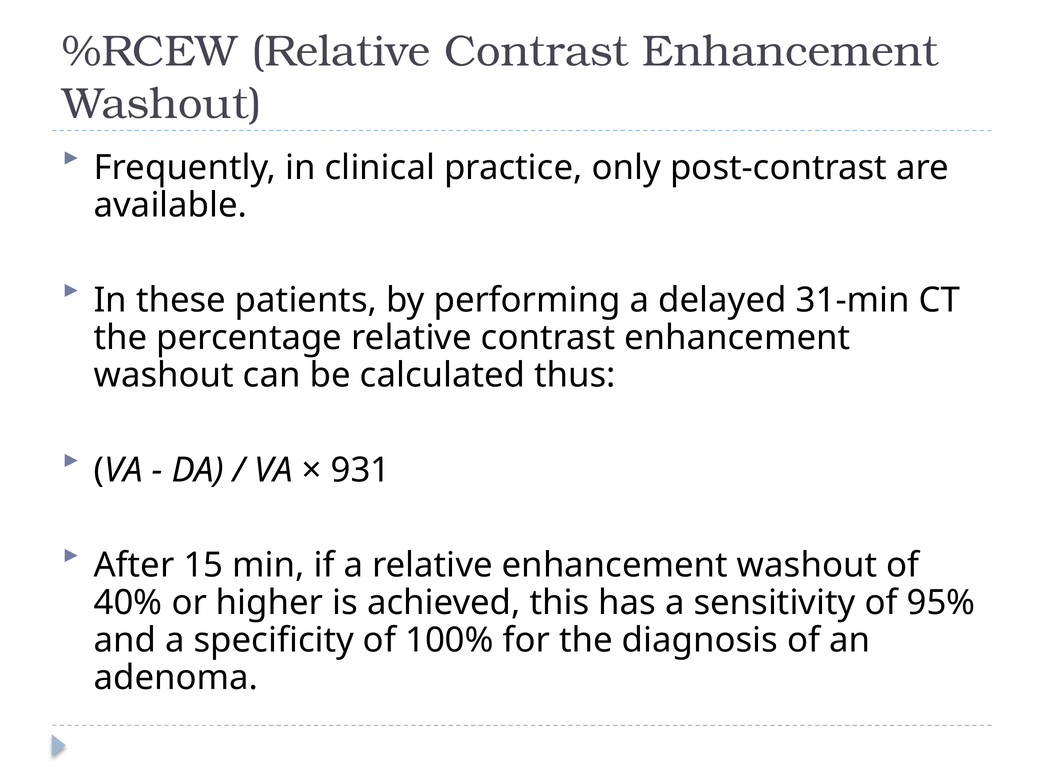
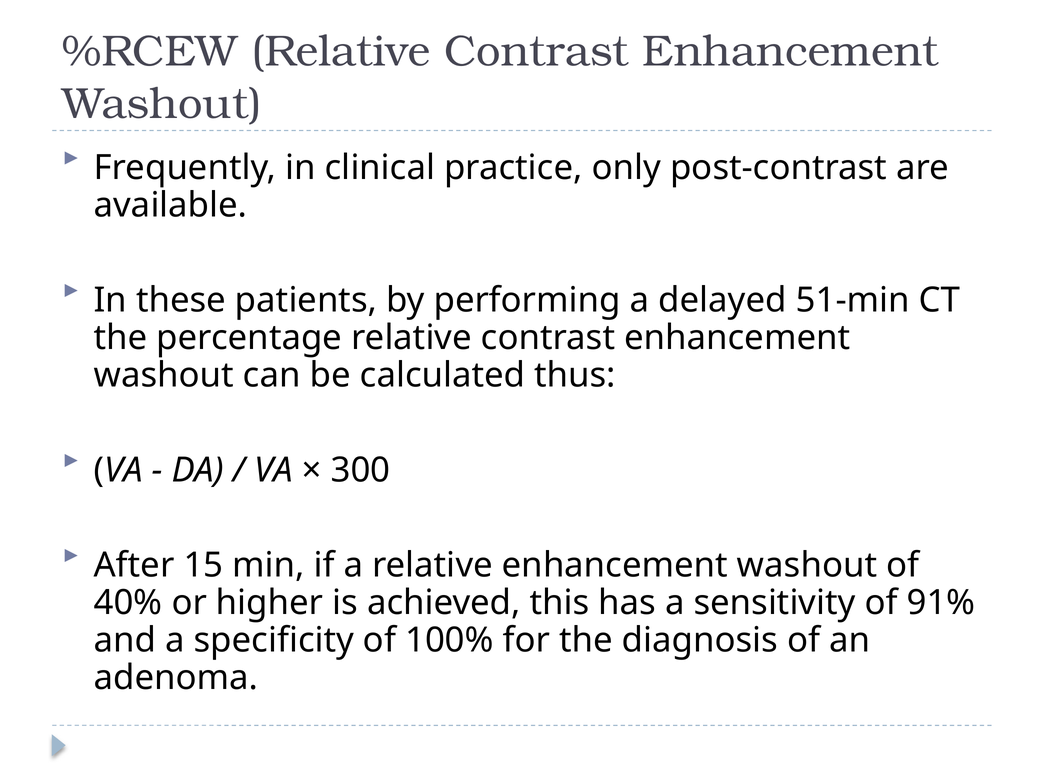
31-min: 31-min -> 51-min
931: 931 -> 300
95%: 95% -> 91%
